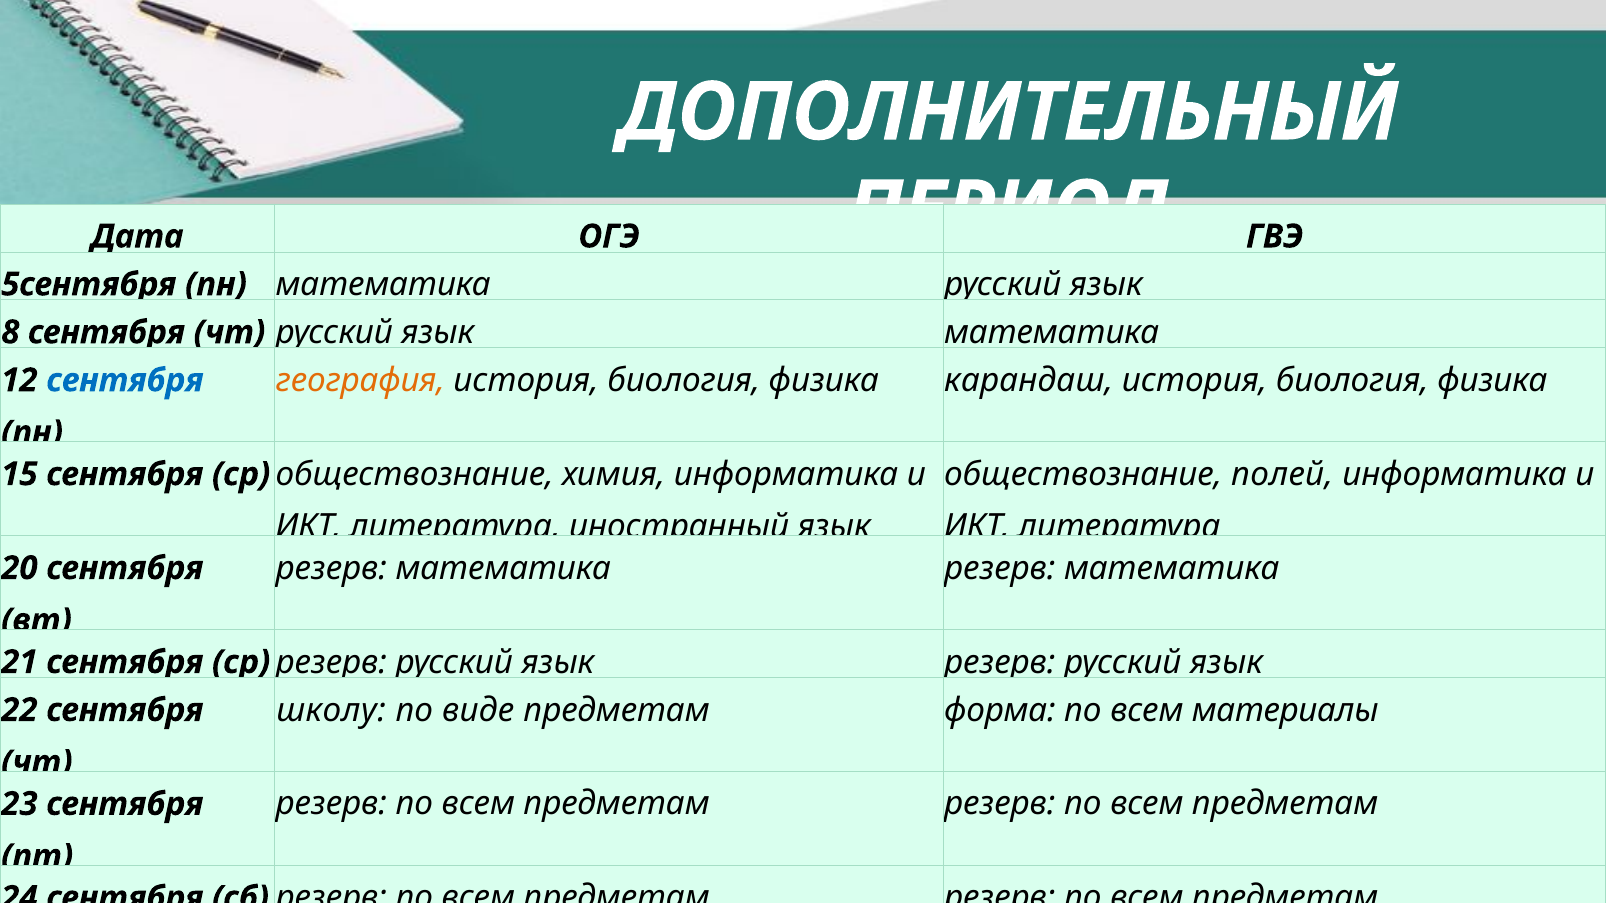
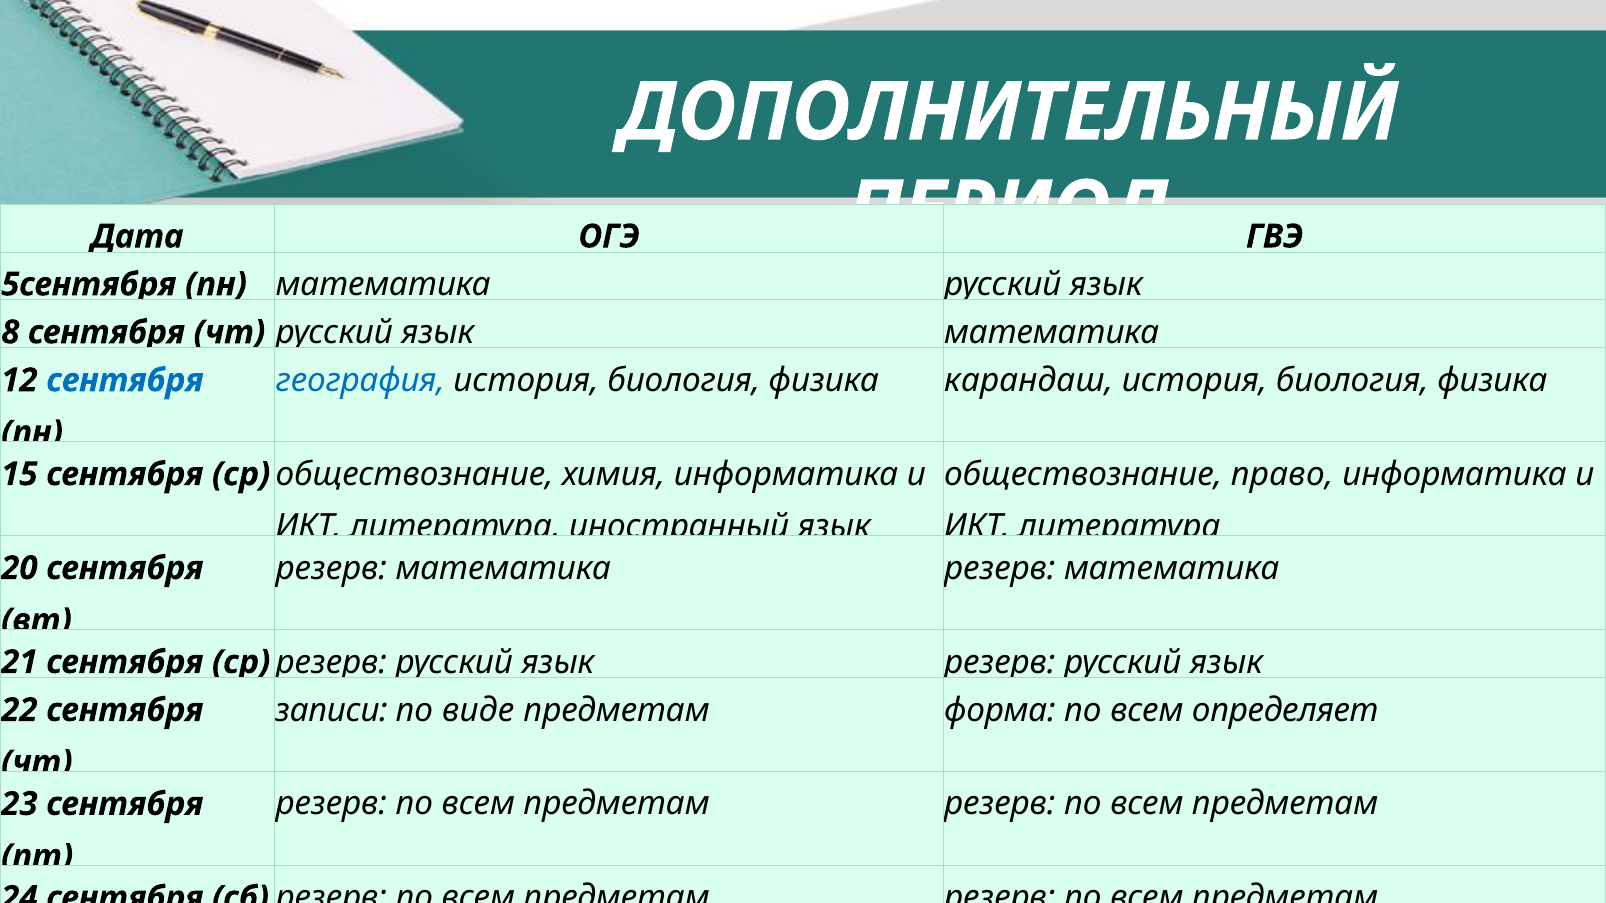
география colour: orange -> blue
полей: полей -> право
школу: школу -> записи
материалы: материалы -> определяет
